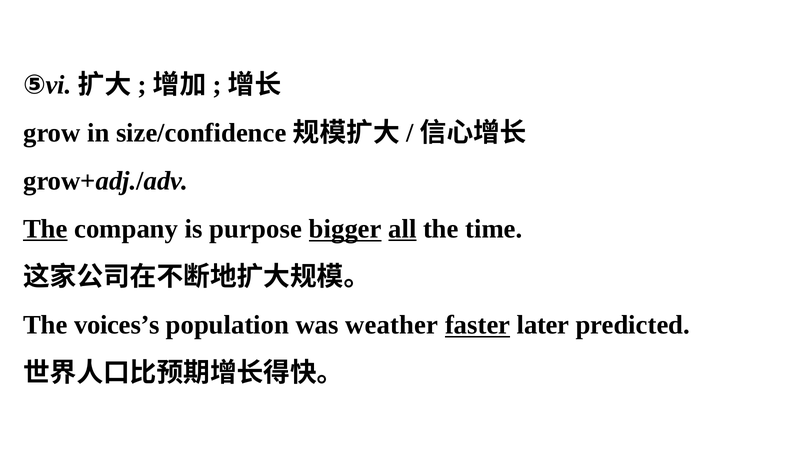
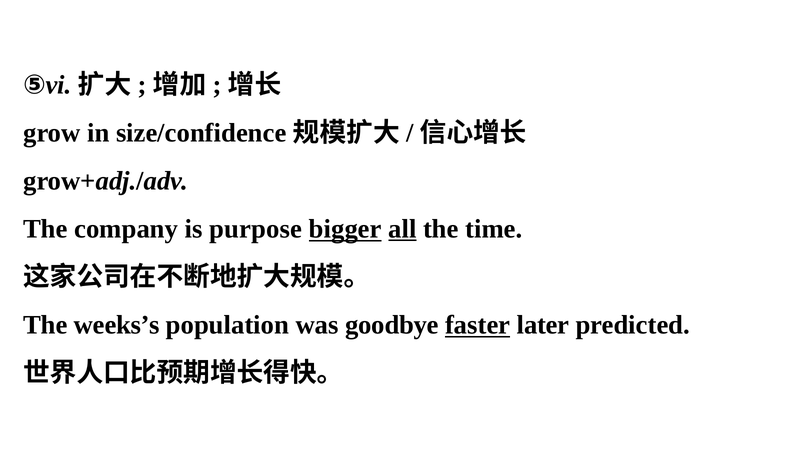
The at (45, 229) underline: present -> none
voices’s: voices’s -> weeks’s
weather: weather -> goodbye
